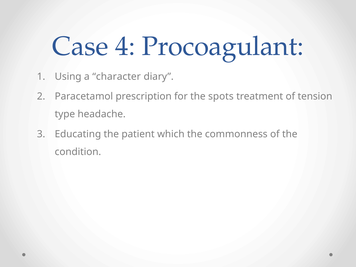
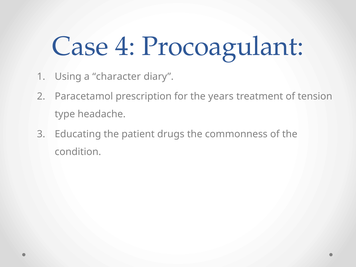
spots: spots -> years
which: which -> drugs
